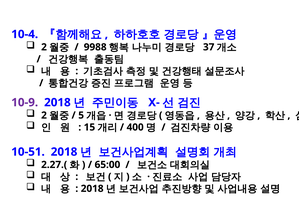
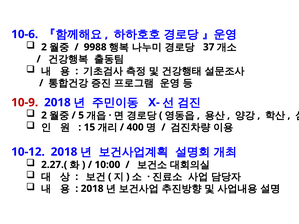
10-4: 10-4 -> 10-6
10-9 colour: purple -> red
10-51: 10-51 -> 10-12
65:00: 65:00 -> 10:00
